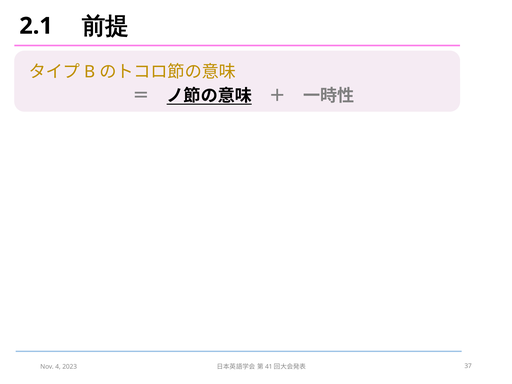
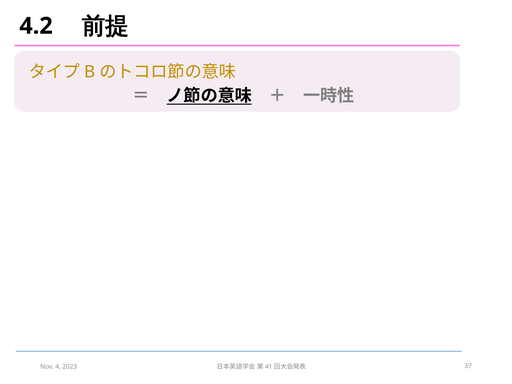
2.1: 2.1 -> 4.2
